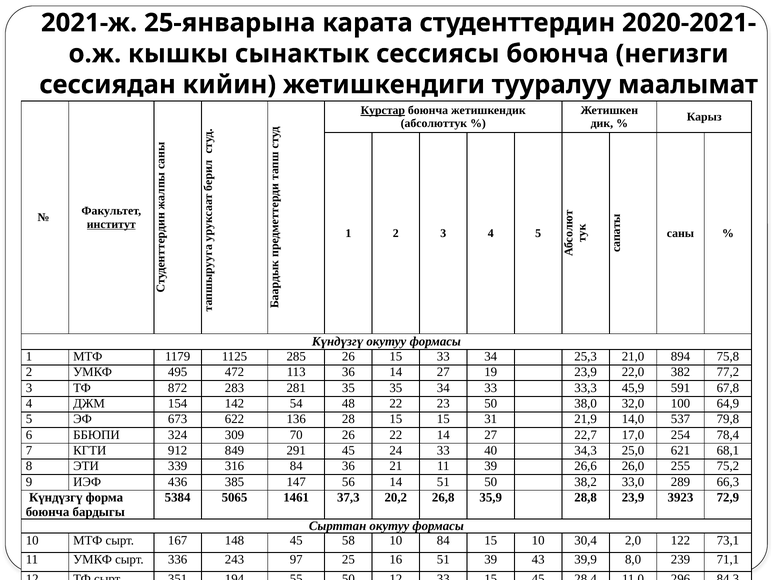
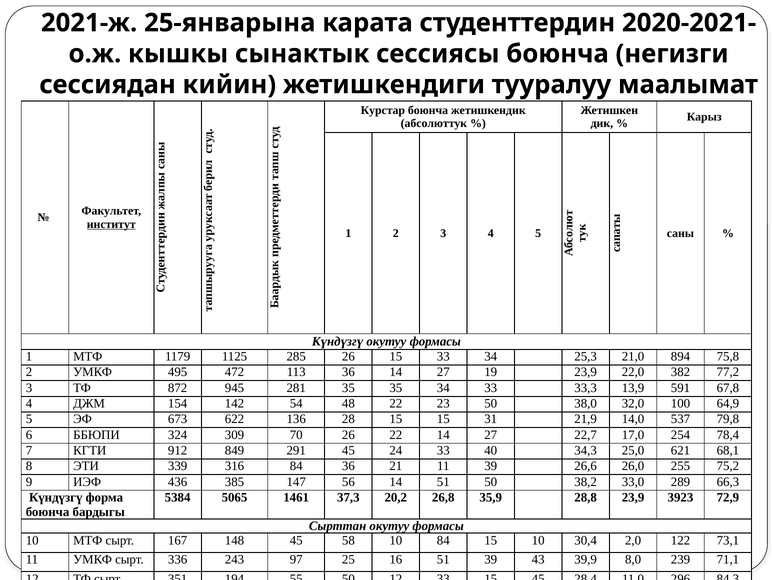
Курстар underline: present -> none
283: 283 -> 945
45,9: 45,9 -> 13,9
